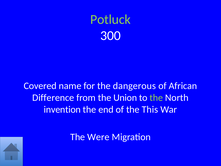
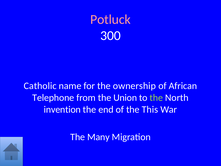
Potluck colour: light green -> pink
Covered: Covered -> Catholic
dangerous: dangerous -> ownership
Difference: Difference -> Telephone
Were: Were -> Many
